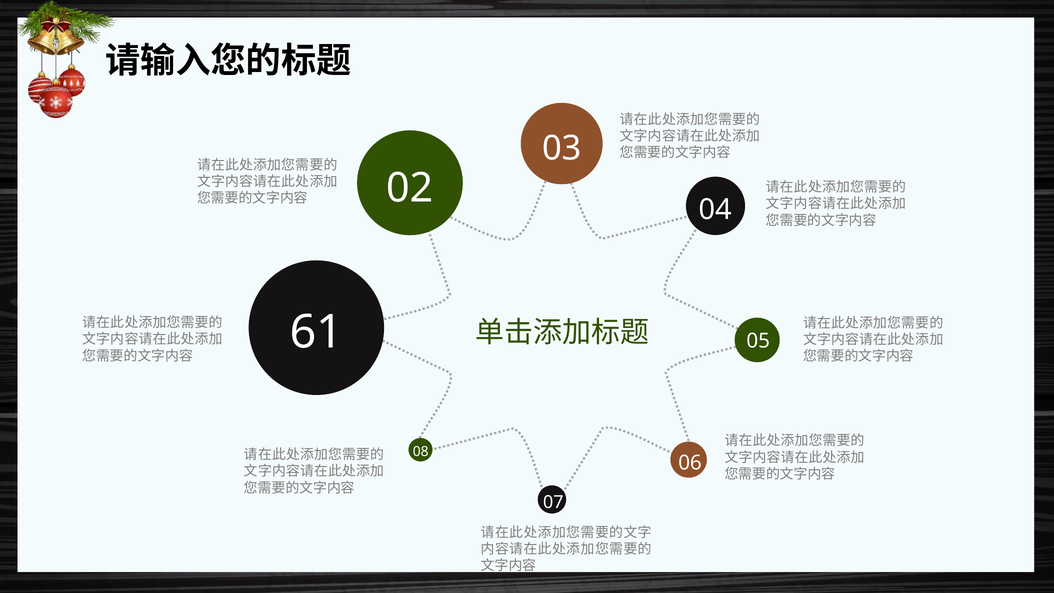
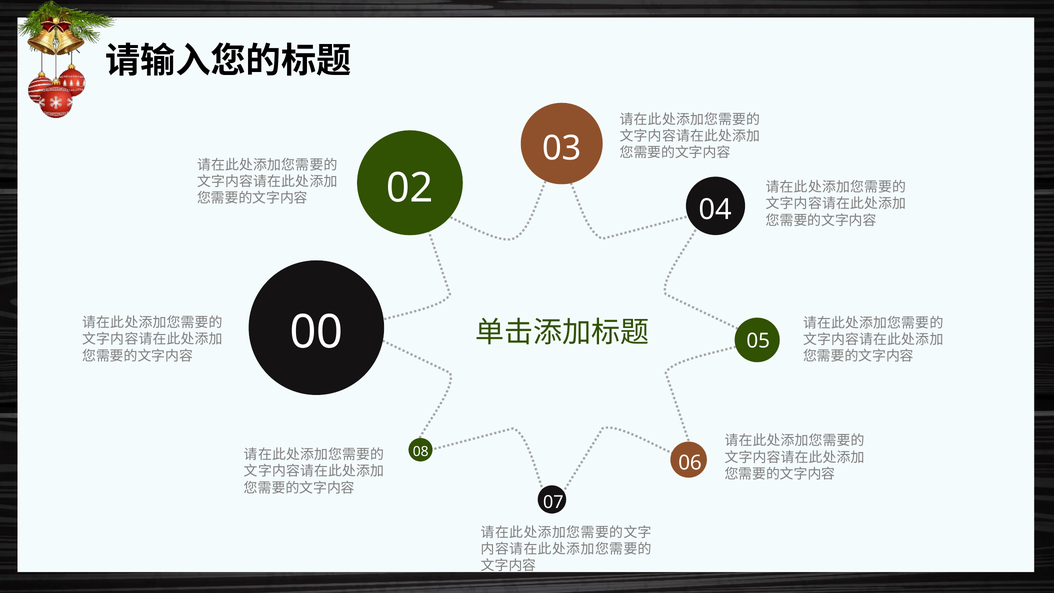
61: 61 -> 00
